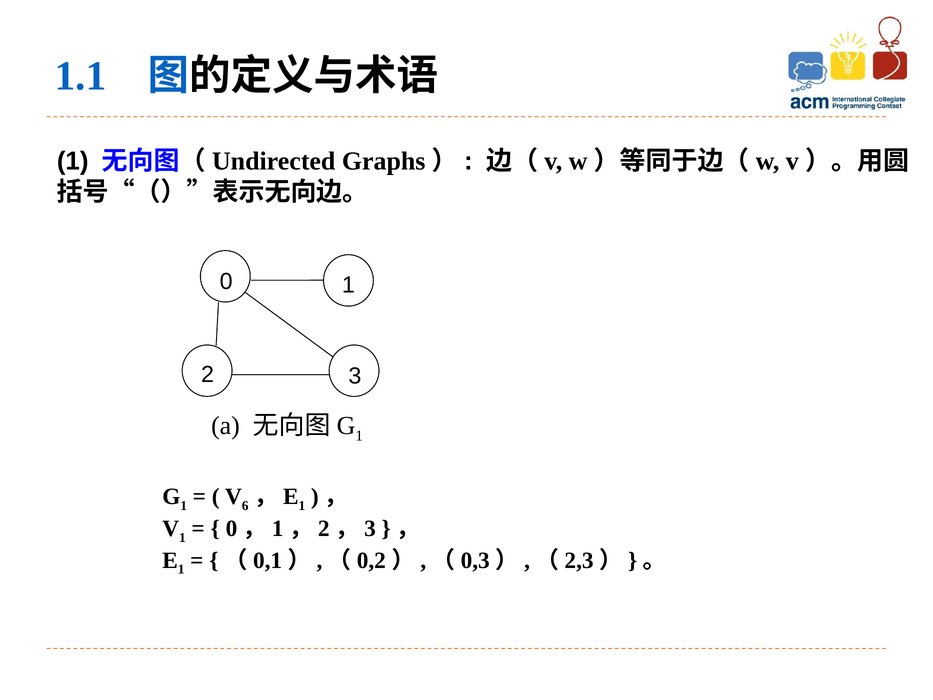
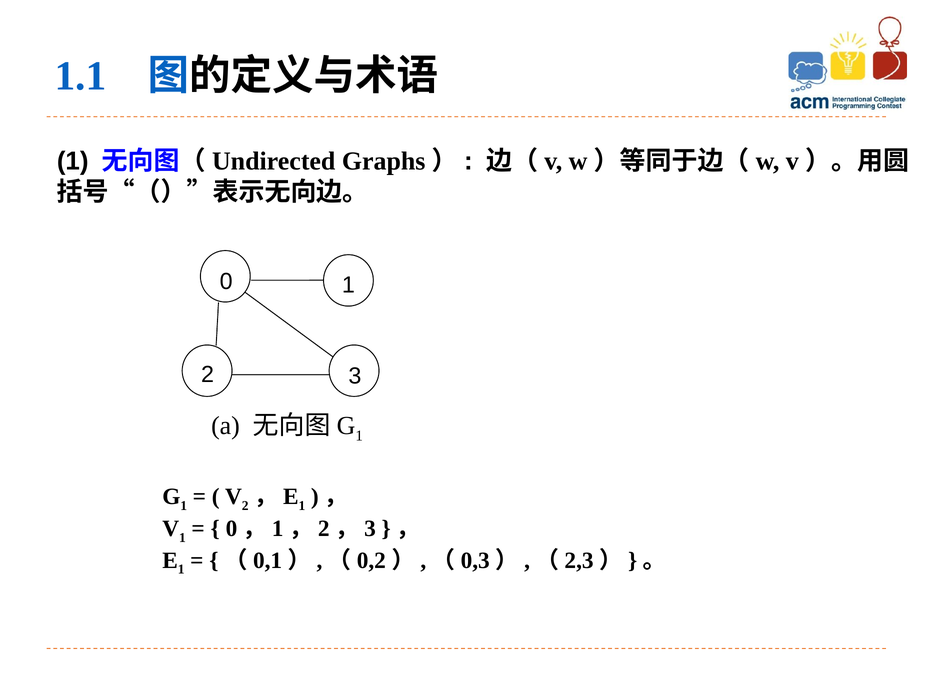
6 at (245, 506): 6 -> 2
